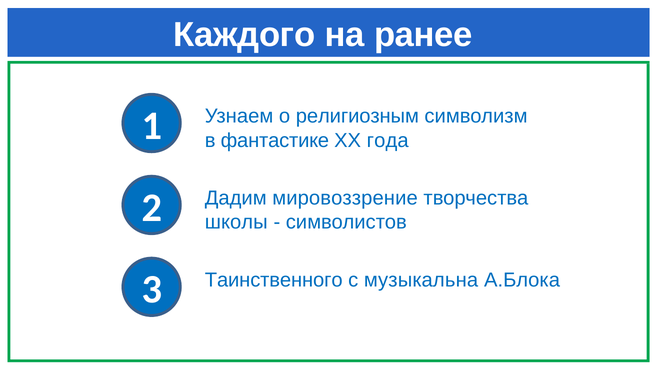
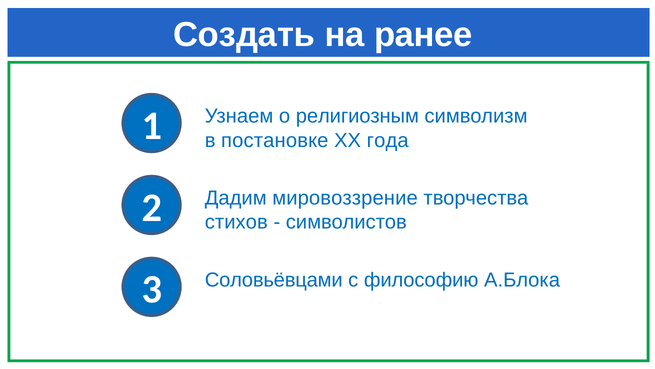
Каждого: Каждого -> Создать
фантастике: фантастике -> постановке
школы: школы -> стихов
Таинственного: Таинственного -> Соловьёвцами
музыкальна: музыкальна -> философию
